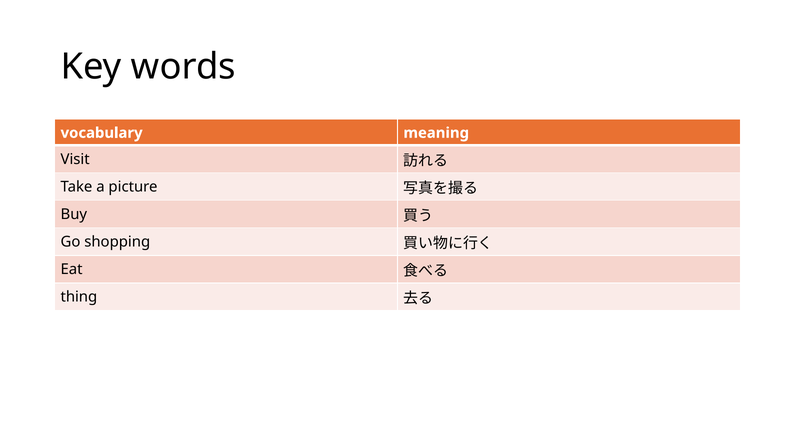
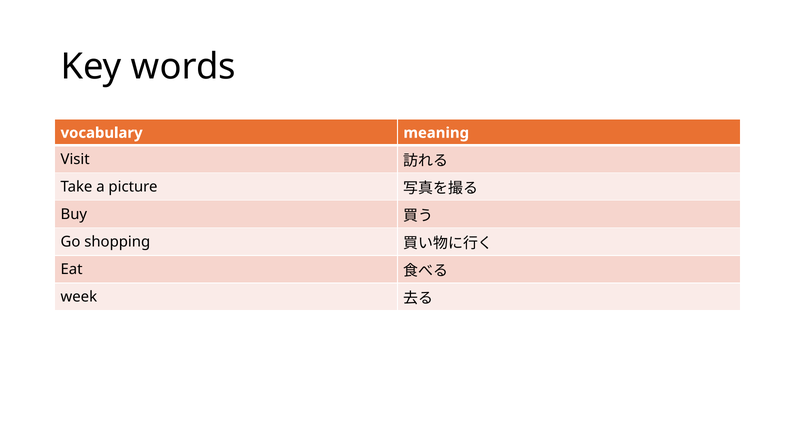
thing: thing -> week
